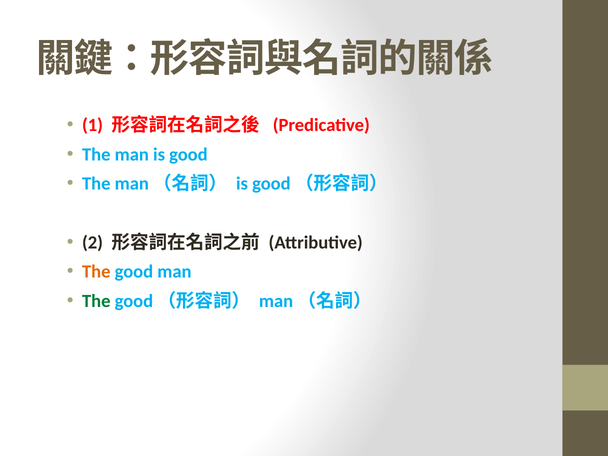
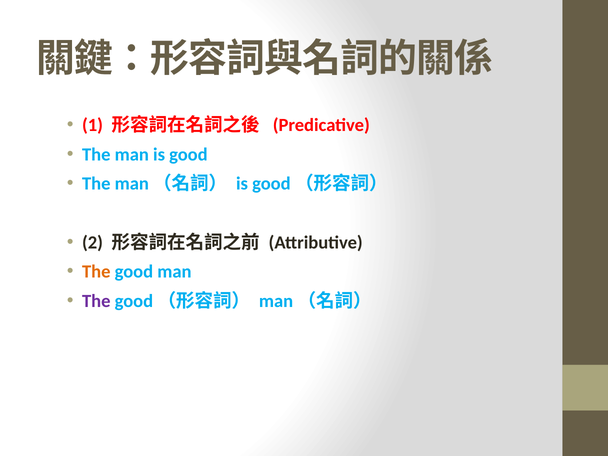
The at (96, 301) colour: green -> purple
